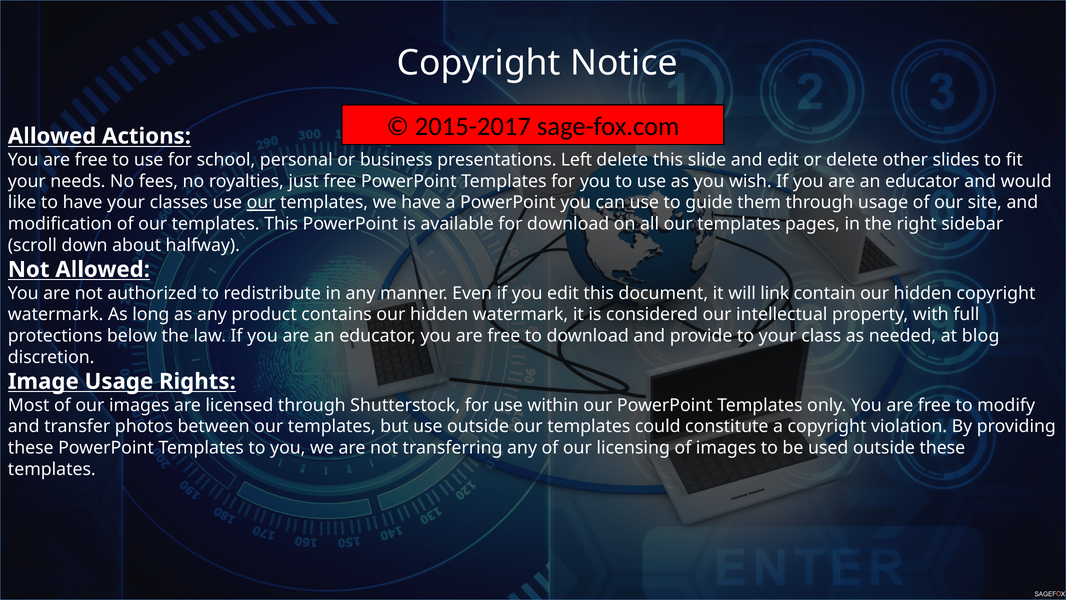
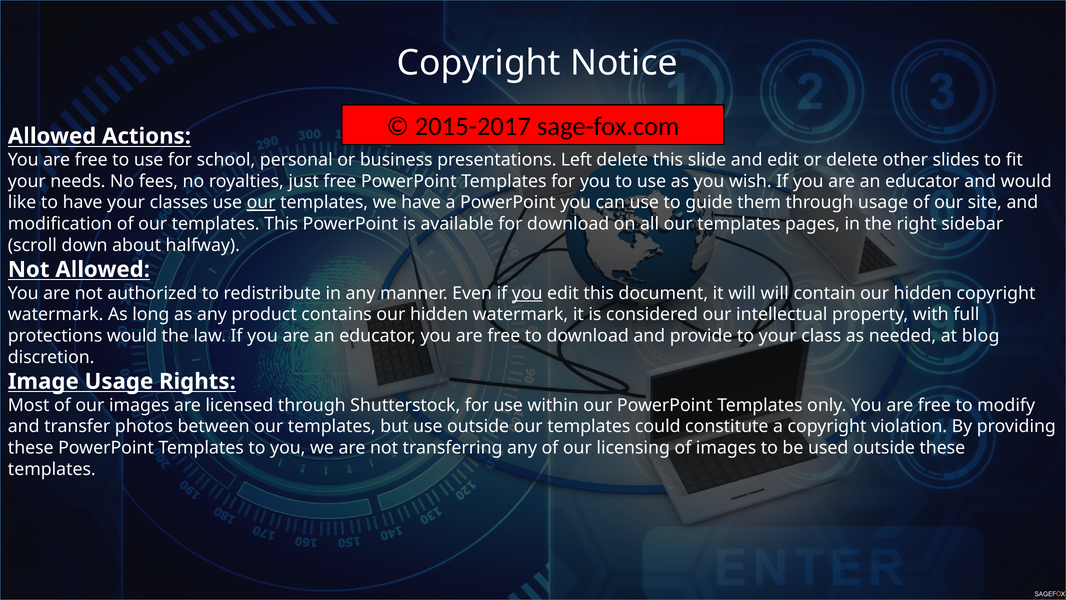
you at (527, 293) underline: none -> present
will link: link -> will
protections below: below -> would
